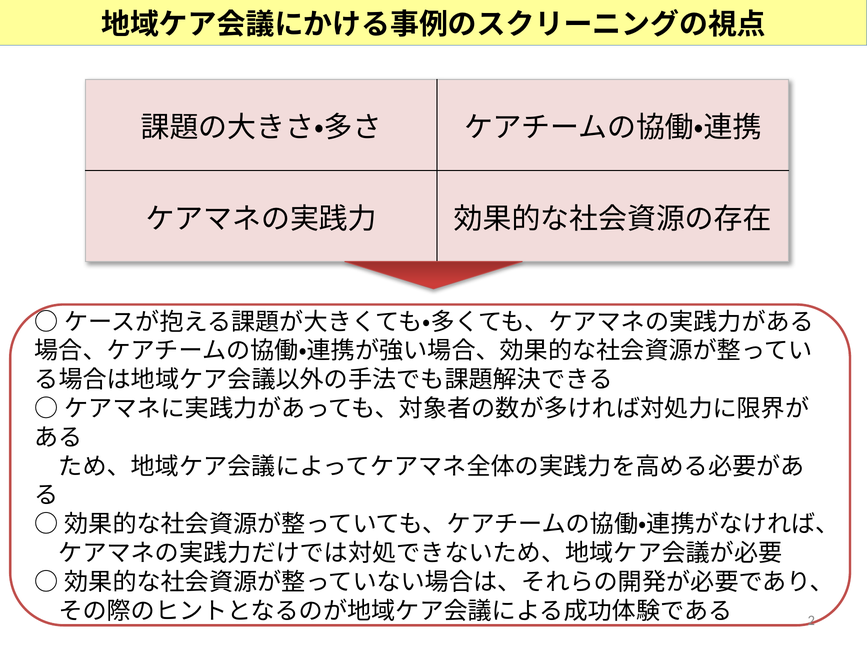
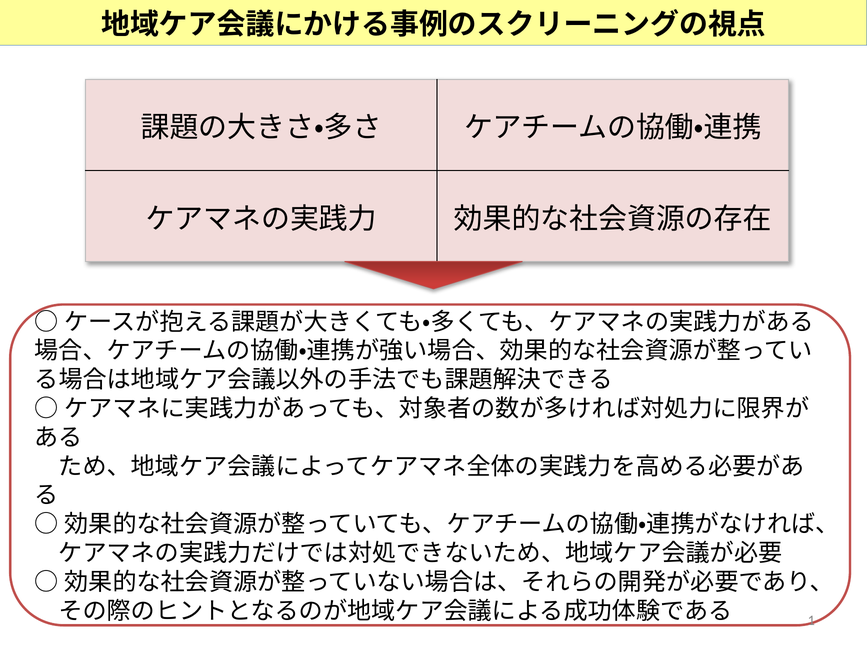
2: 2 -> 1
